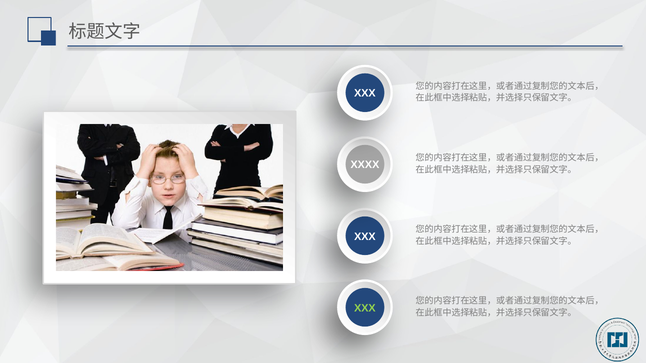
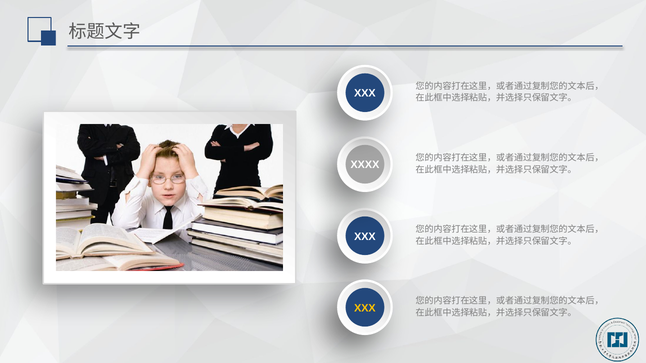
XXX at (365, 308) colour: light green -> yellow
